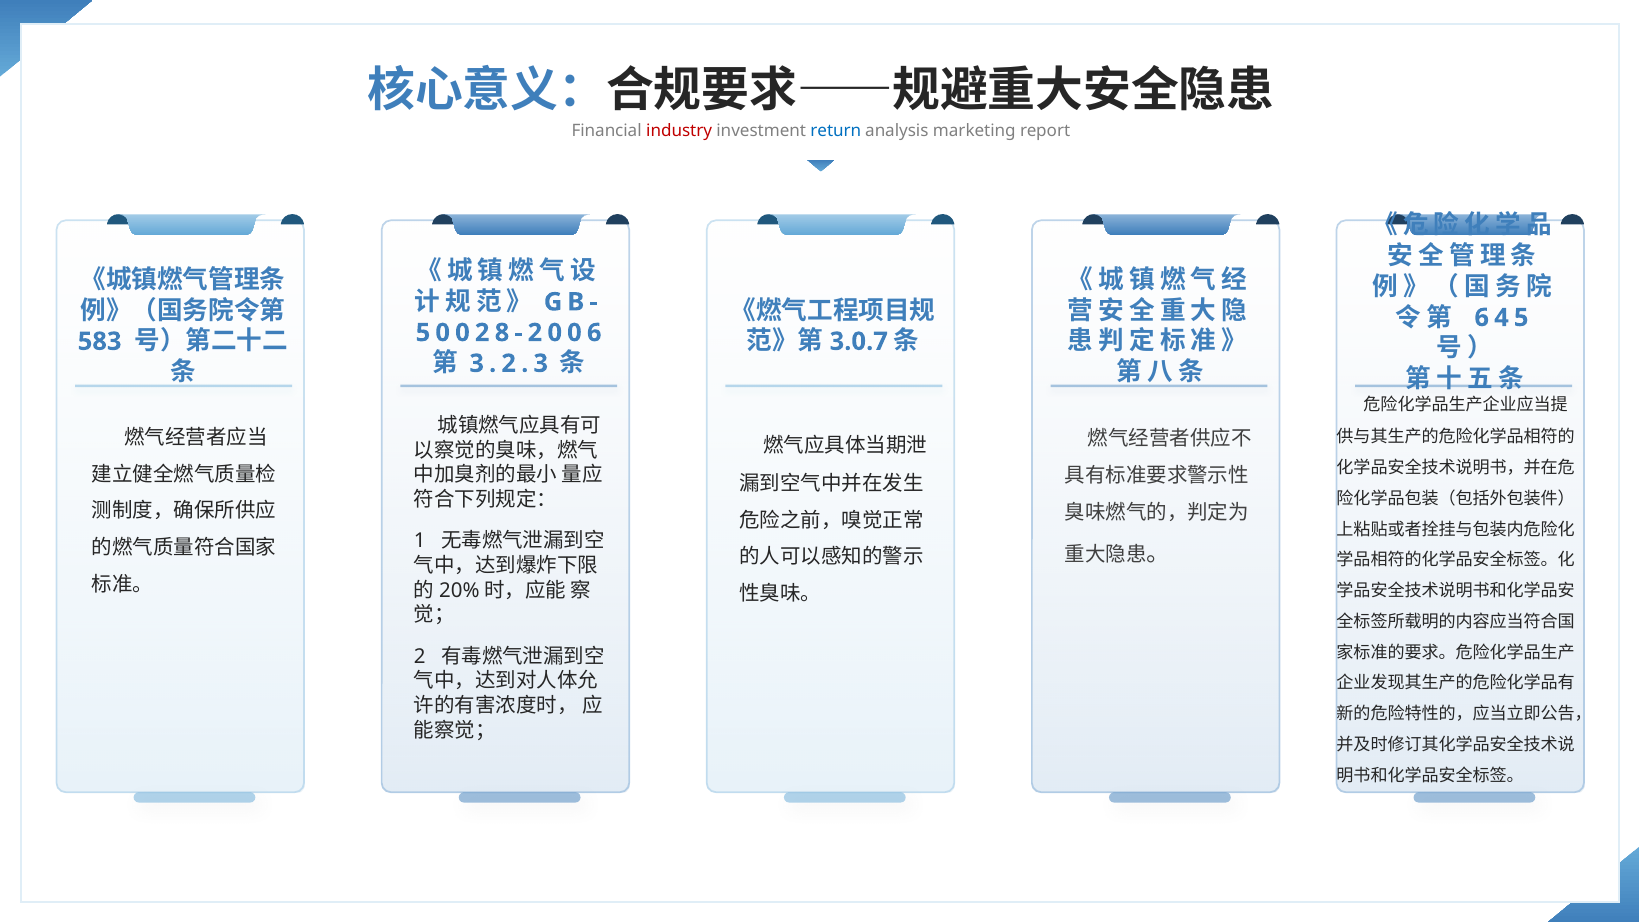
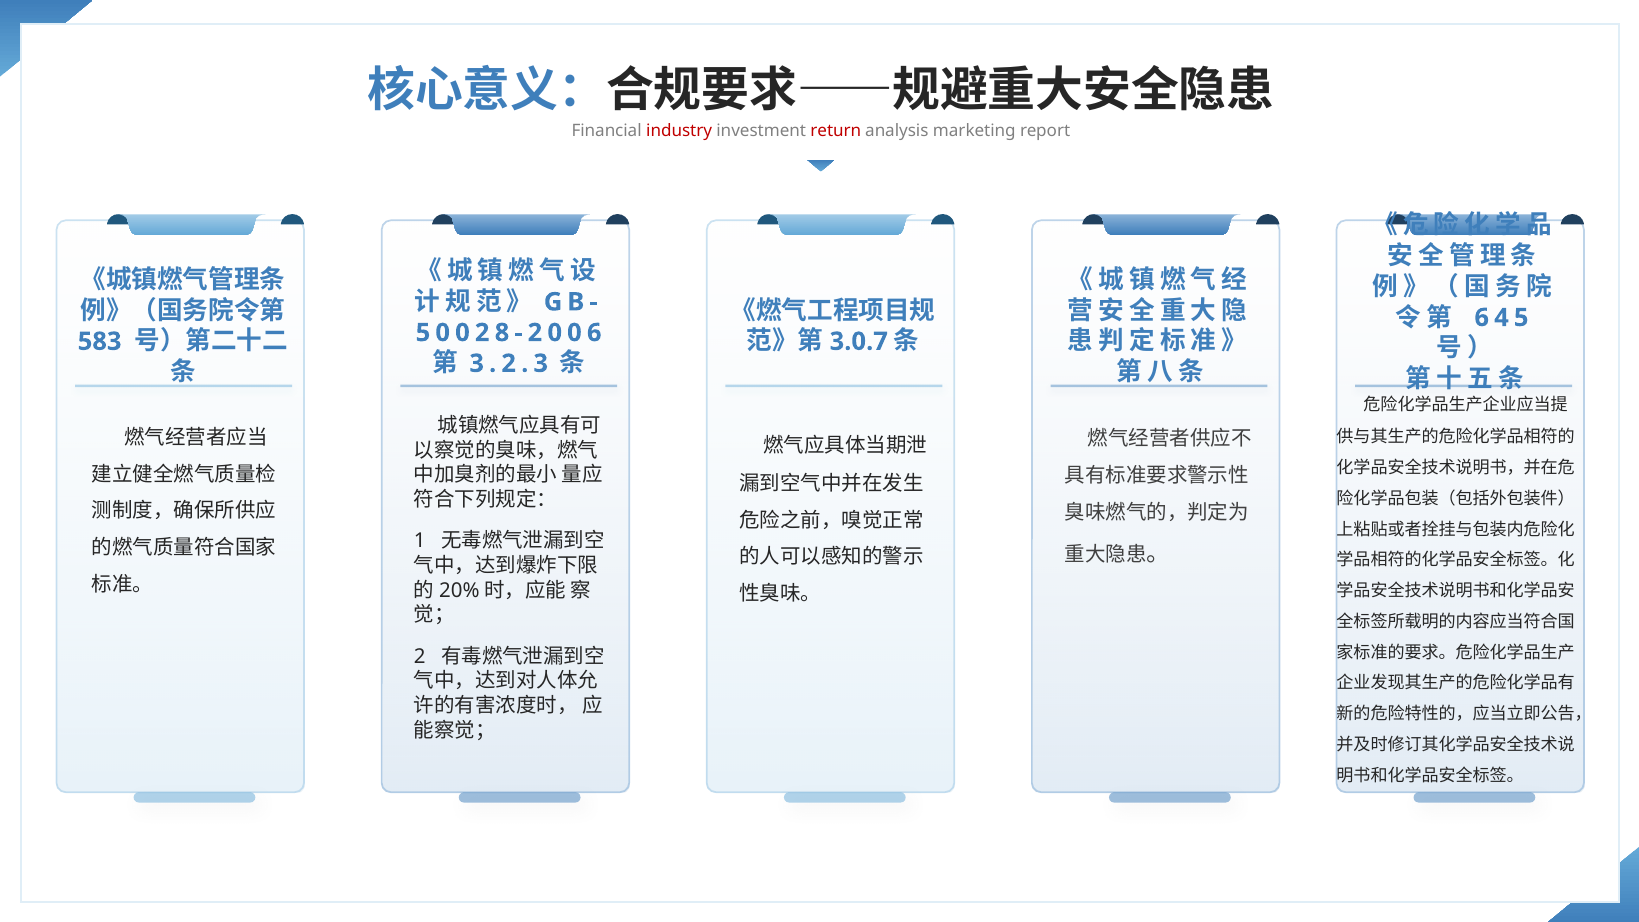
return colour: blue -> red
